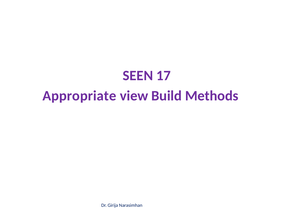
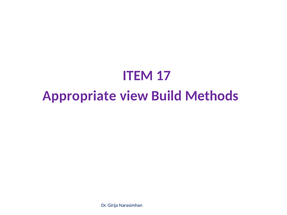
SEEN: SEEN -> ITEM
